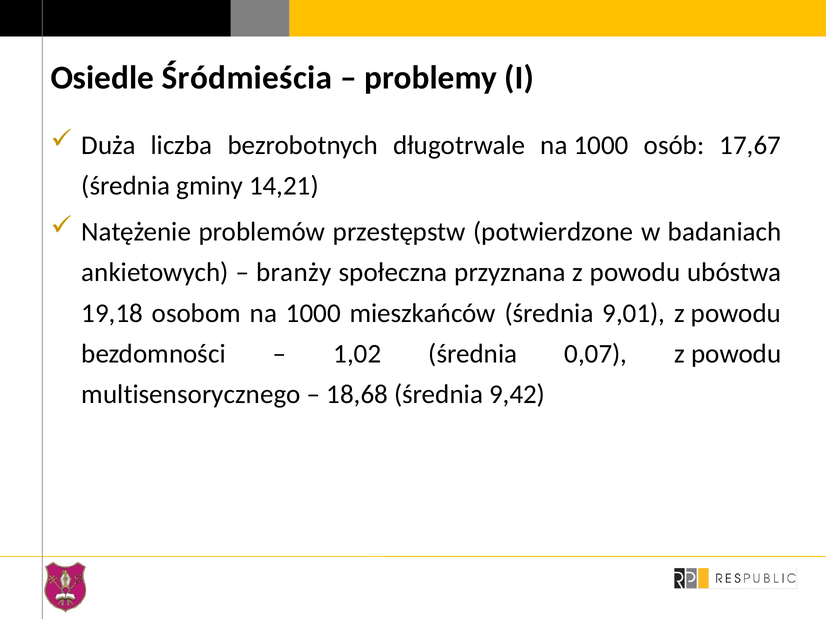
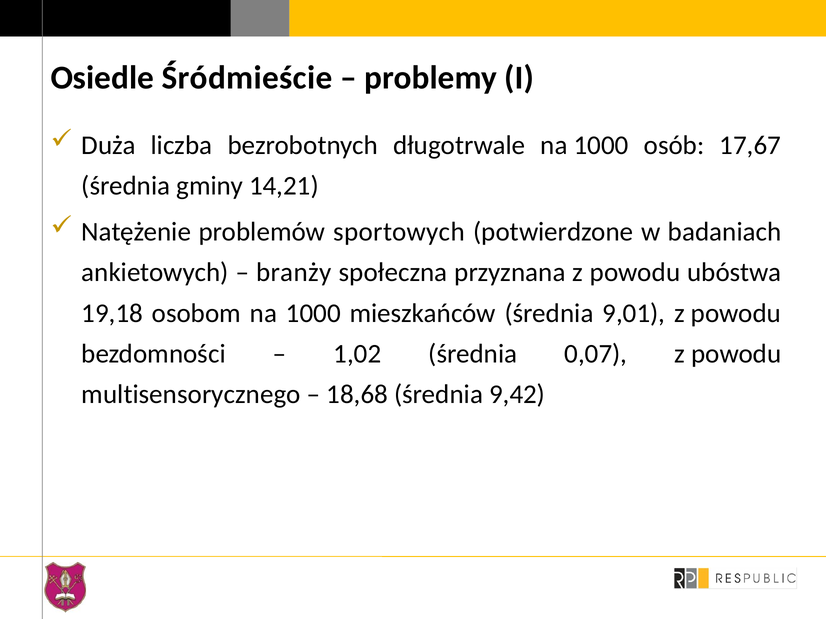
Śródmieścia: Śródmieścia -> Śródmieście
przestępstw: przestępstw -> sportowych
